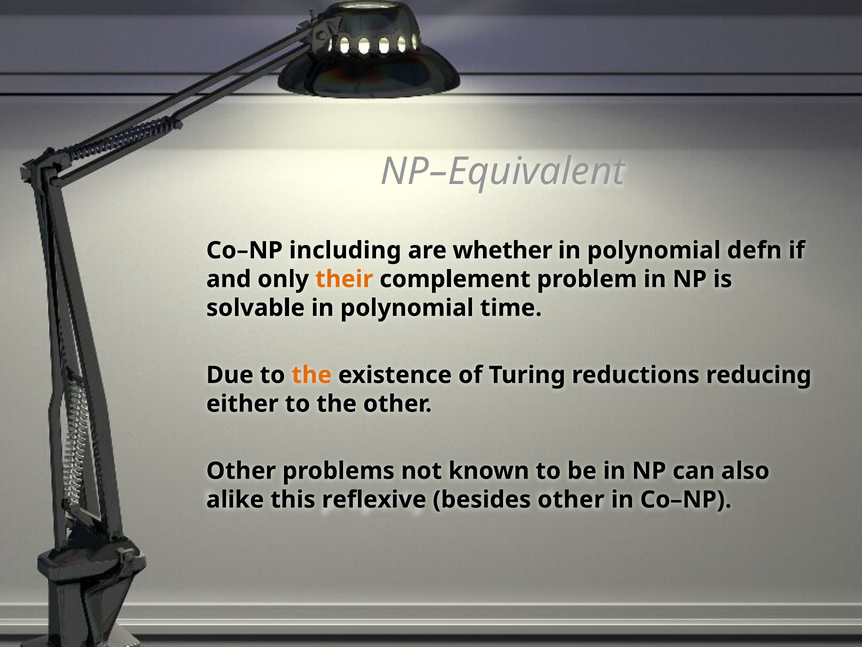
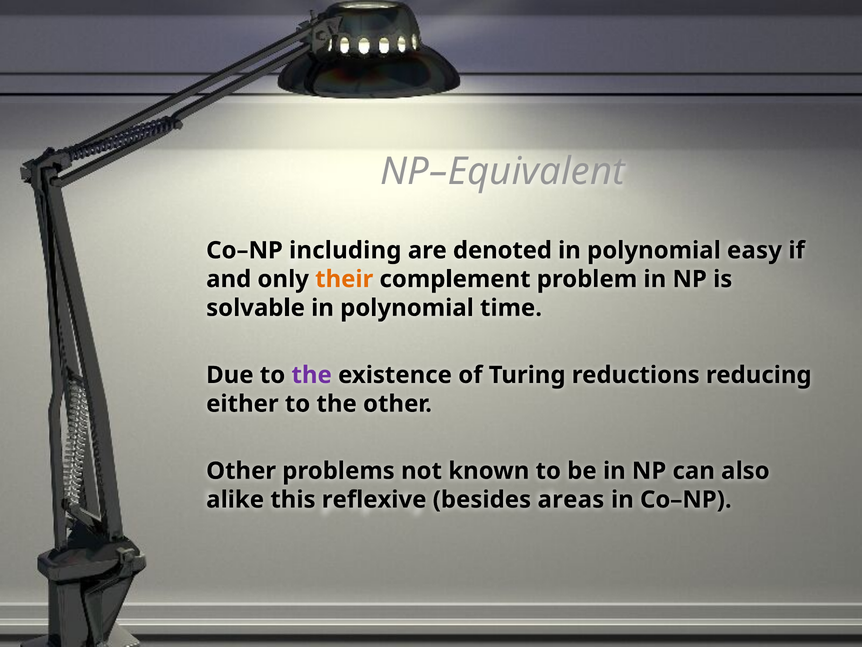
whether: whether -> denoted
defn: defn -> easy
the at (312, 375) colour: orange -> purple
besides other: other -> areas
